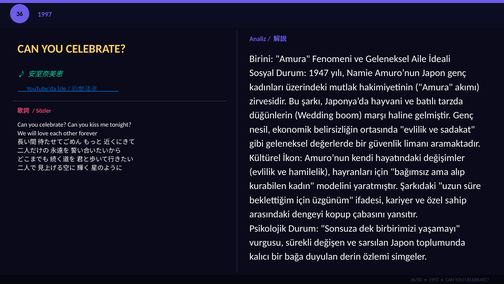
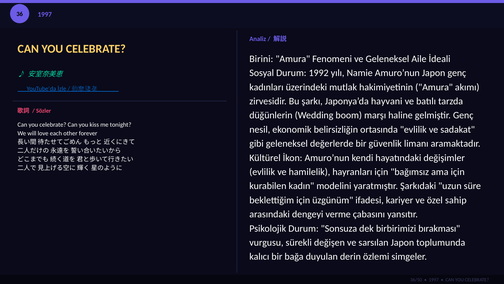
1947: 1947 -> 1992
ama alıp: alıp -> için
kopup: kopup -> verme
yaşamayı: yaşamayı -> bırakması
